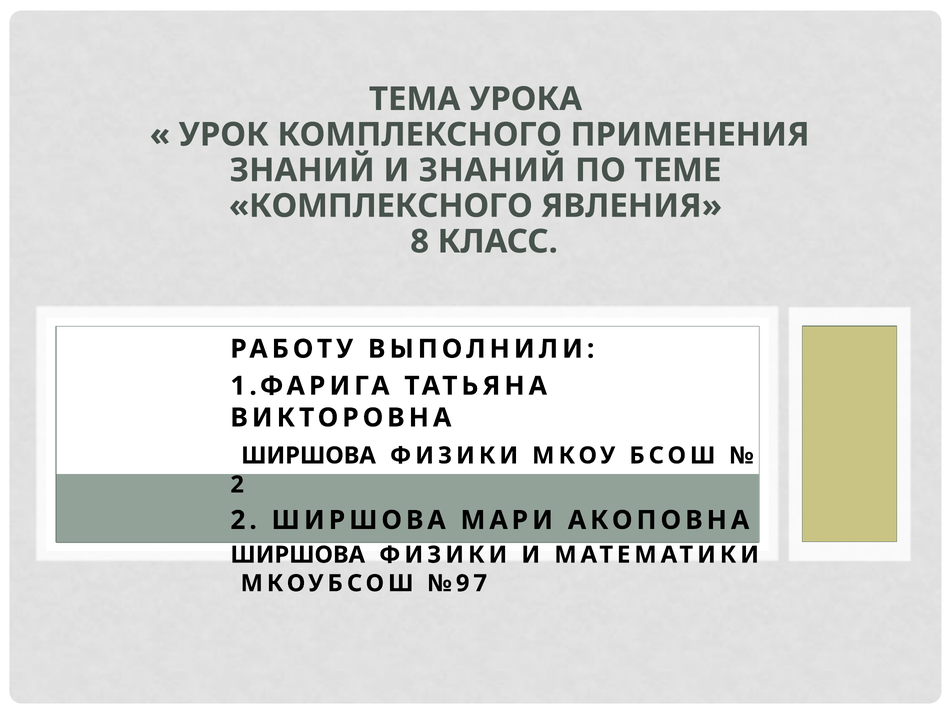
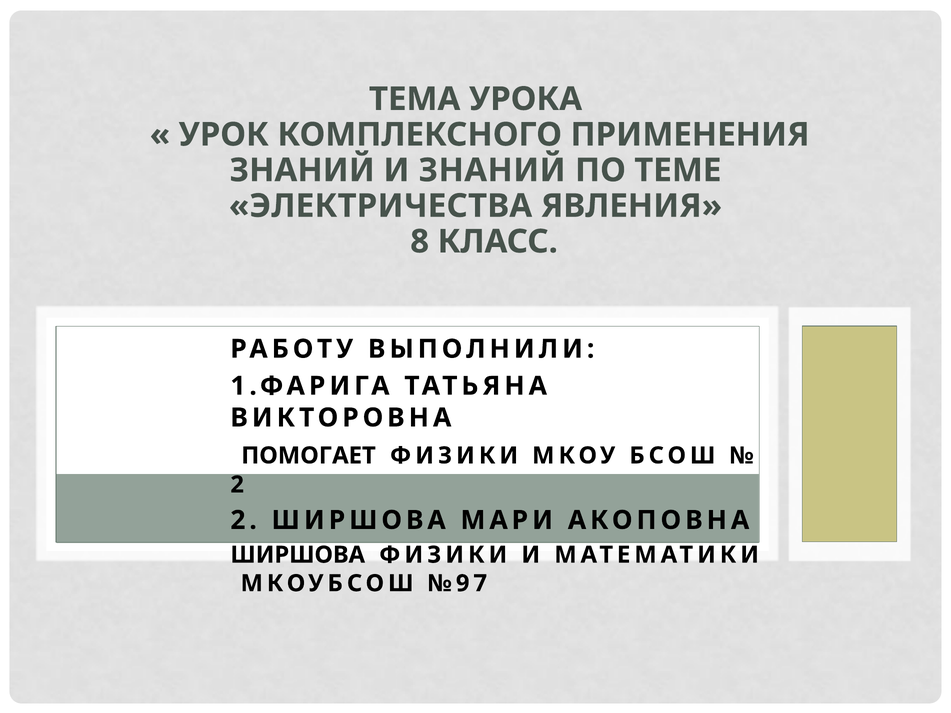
КОМПЛЕКСНОГО at (381, 206): КОМПЛЕКСНОГО -> ЭЛЕКТРИЧЕСТВА
ШИРШОВА at (308, 456): ШИРШОВА -> ПОМОГАЕТ
